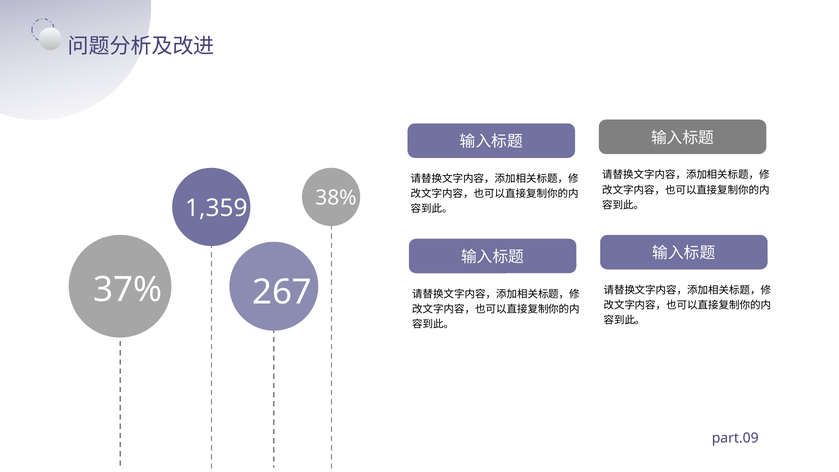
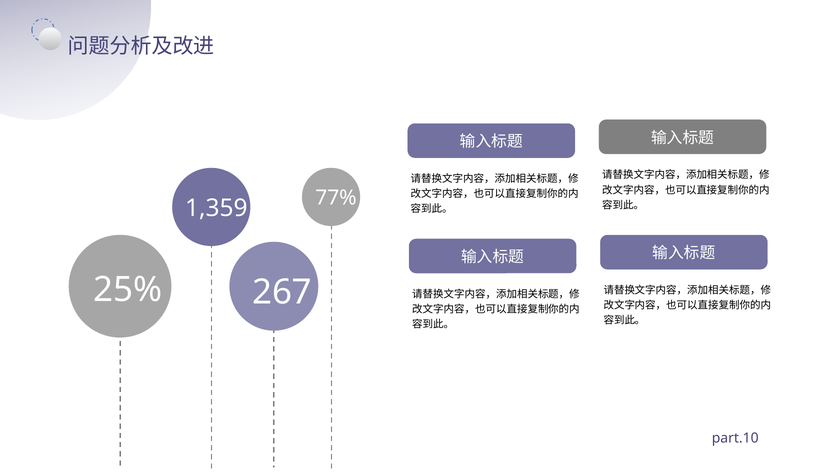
38%: 38% -> 77%
37%: 37% -> 25%
part.09: part.09 -> part.10
